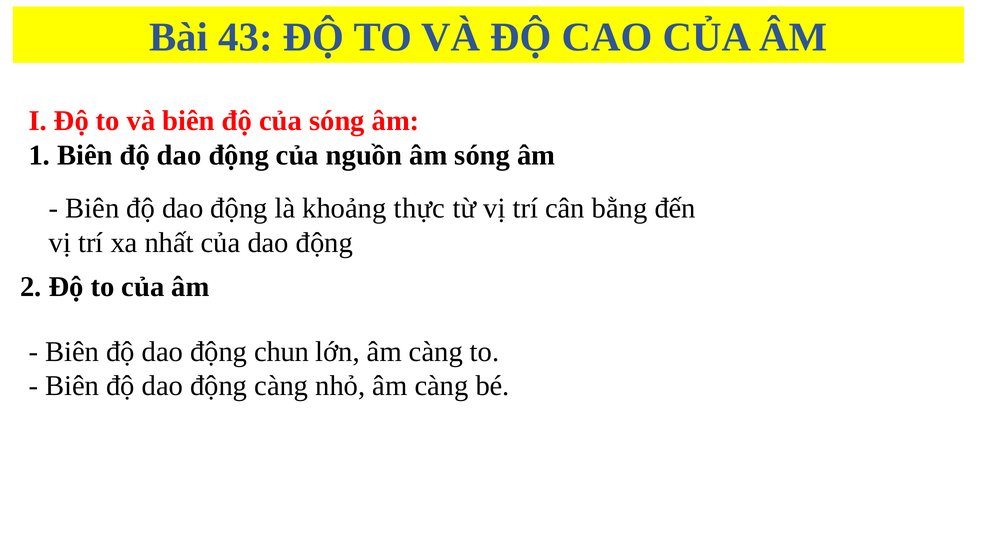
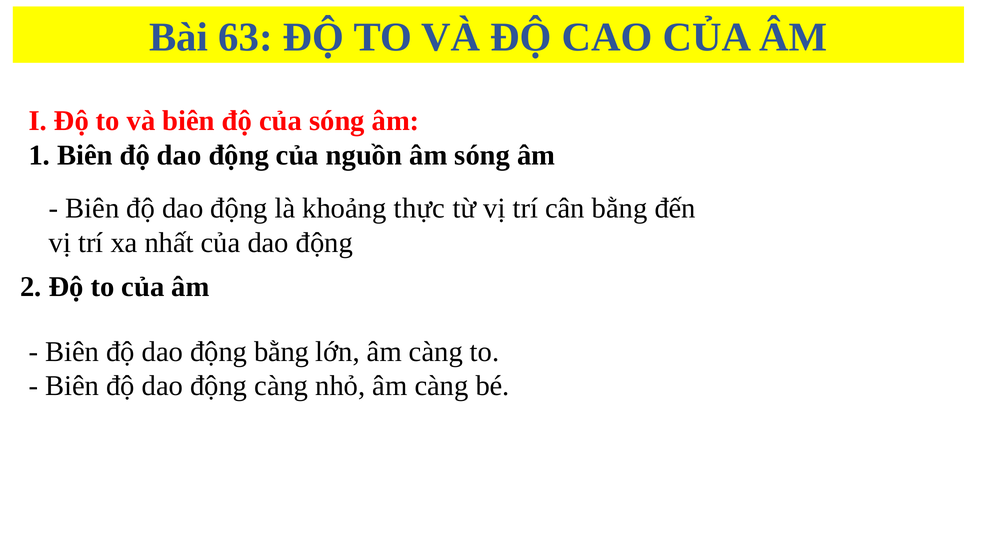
43: 43 -> 63
động chun: chun -> bằng
